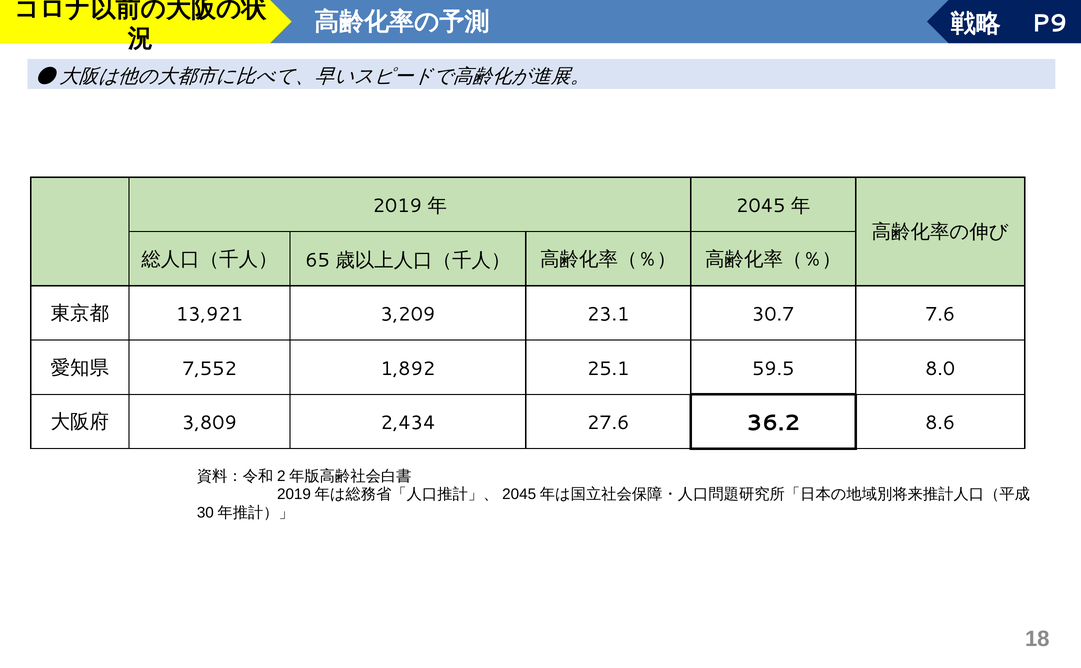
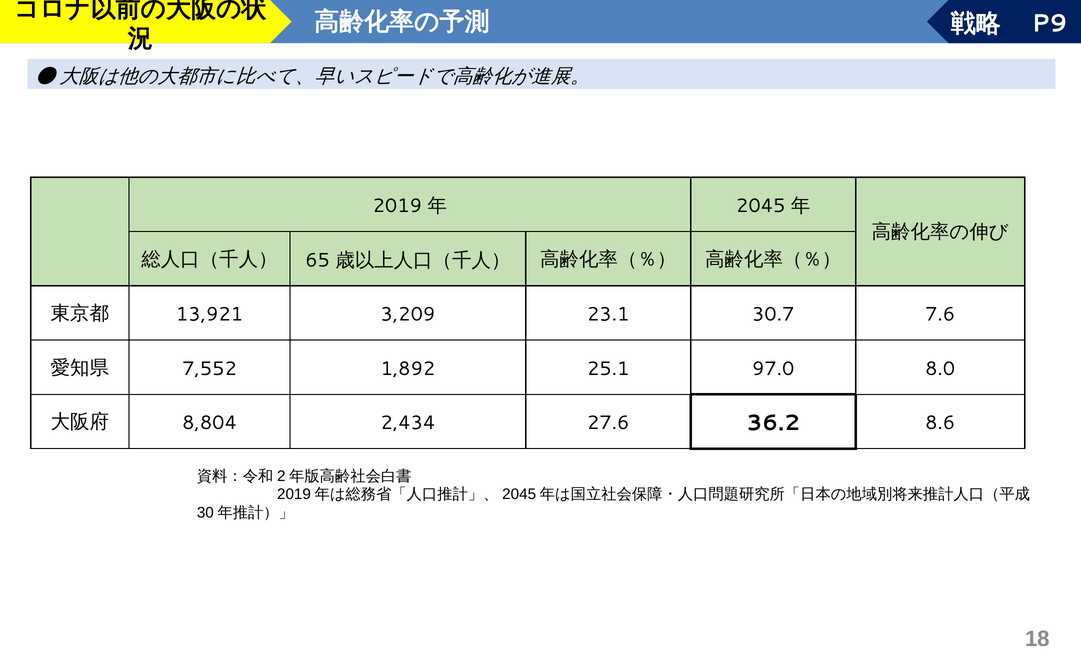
59.5: 59.5 -> 97.0
3,809: 3,809 -> 8,804
